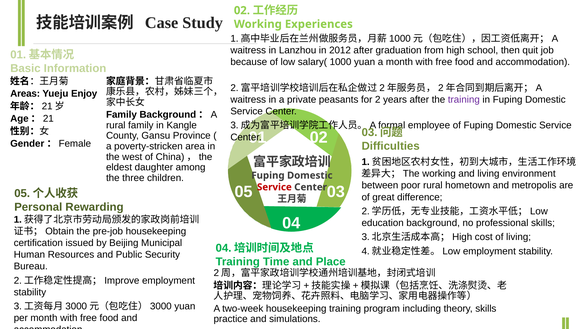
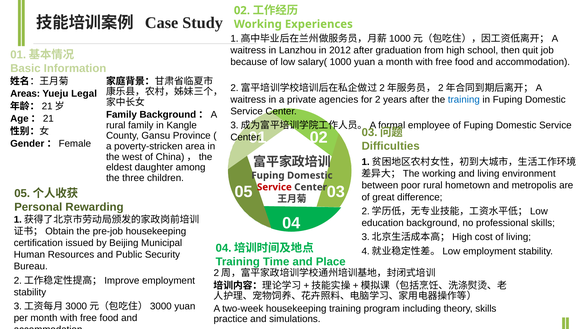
Enjoy: Enjoy -> Legal
peasants: peasants -> agencies
training at (464, 99) colour: purple -> blue
